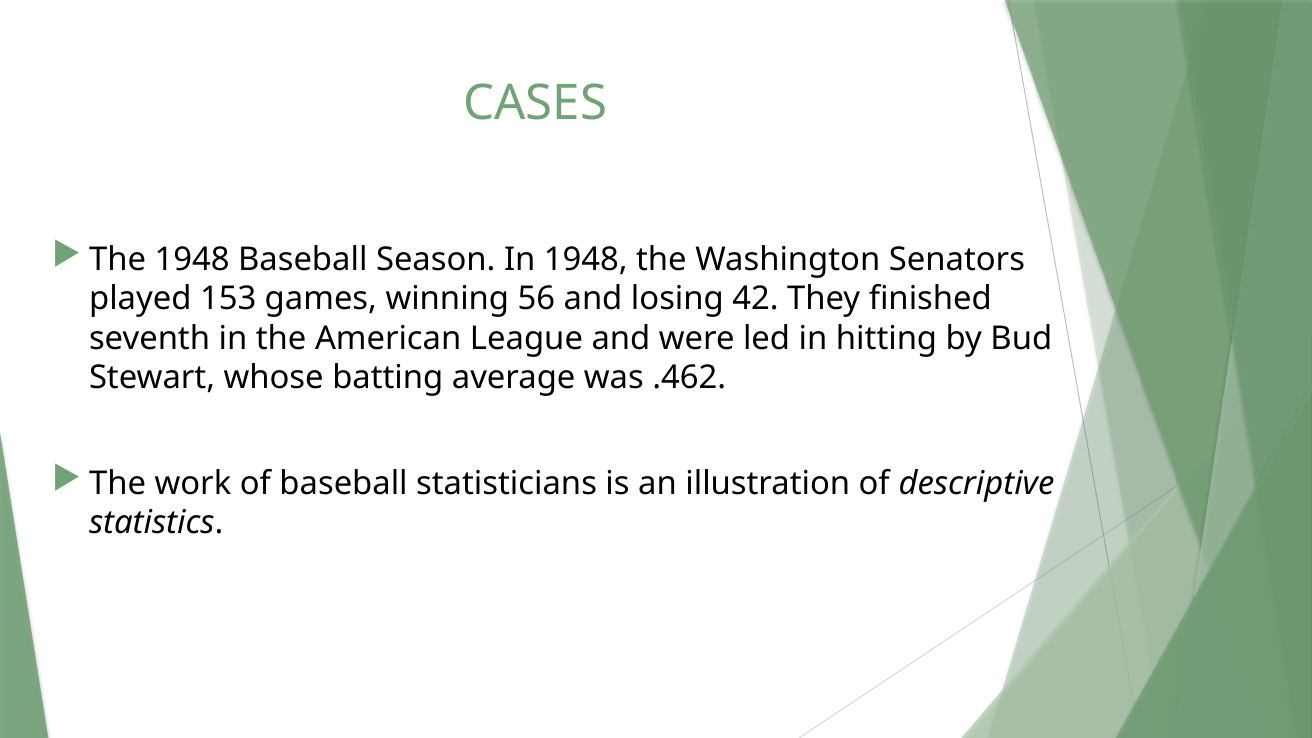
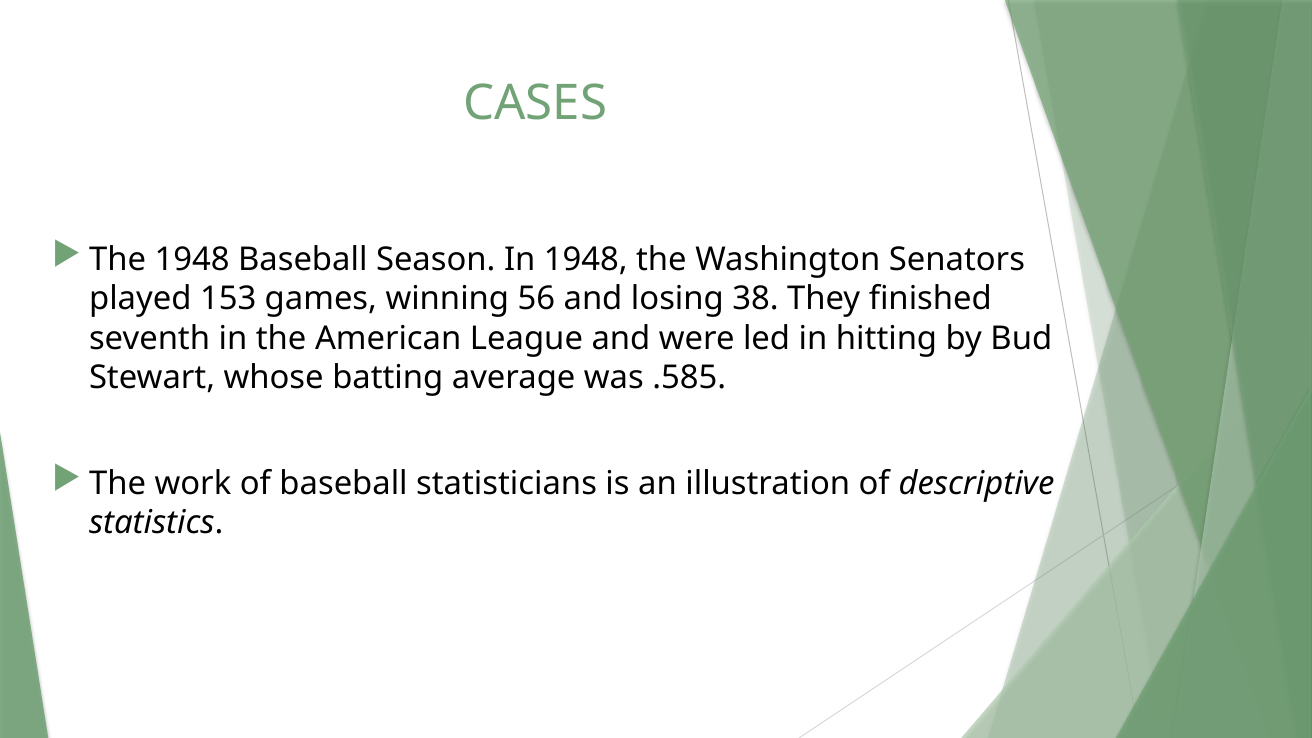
42: 42 -> 38
.462: .462 -> .585
